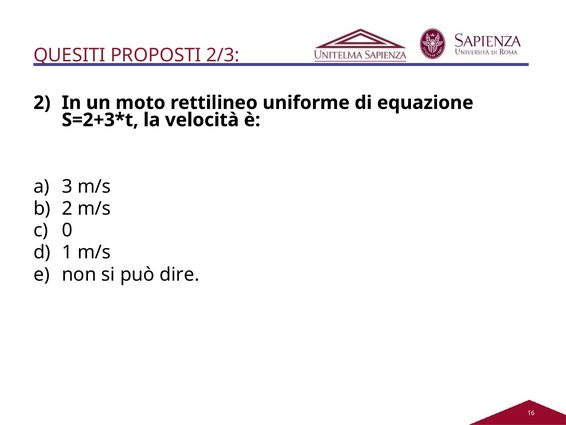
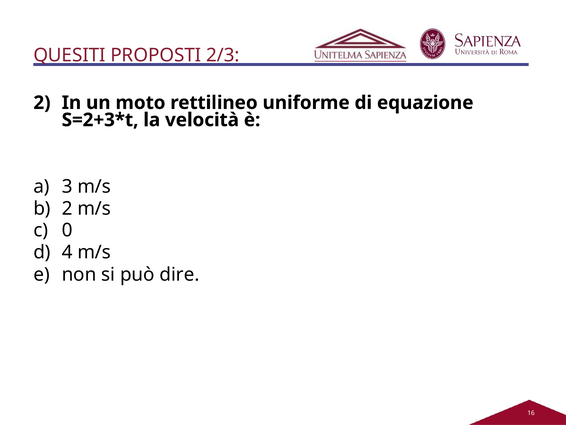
1: 1 -> 4
